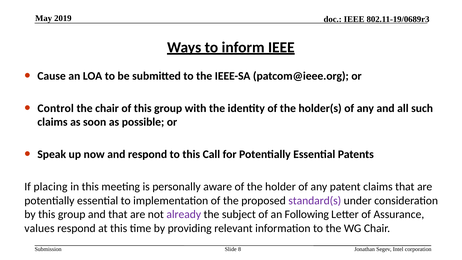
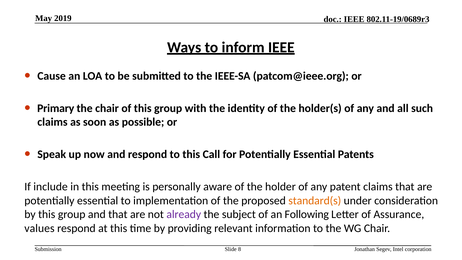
Control: Control -> Primary
placing: placing -> include
standard(s colour: purple -> orange
